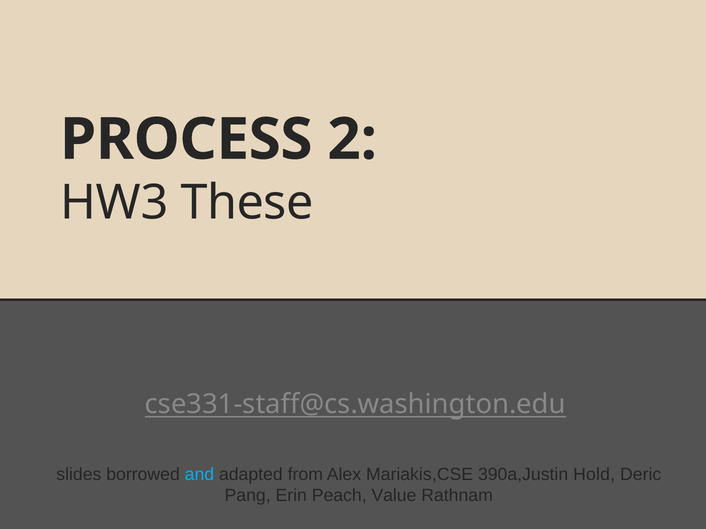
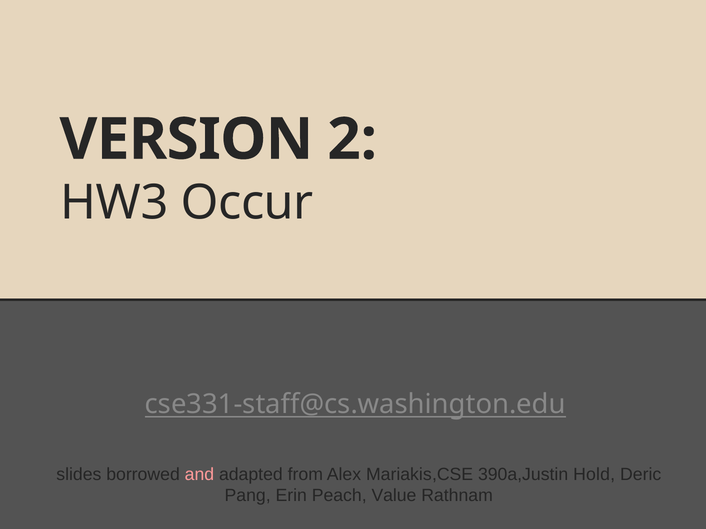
PROCESS: PROCESS -> VERSION
These: These -> Occur
and colour: light blue -> pink
